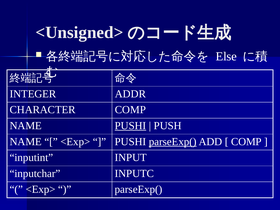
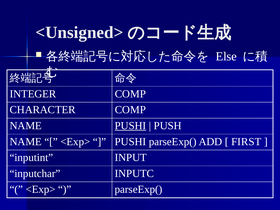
INTEGER ADDR: ADDR -> COMP
parseExp( at (173, 142) underline: present -> none
COMP at (246, 142): COMP -> FIRST
